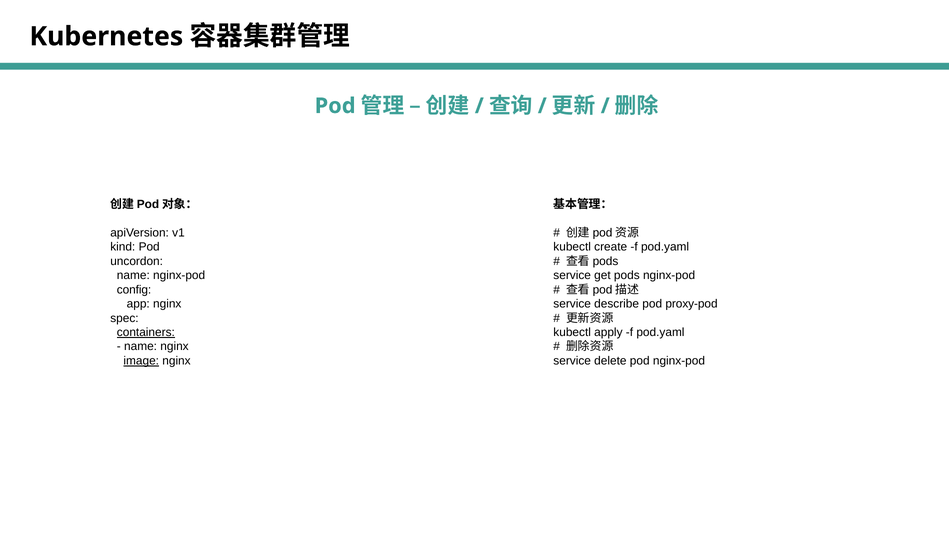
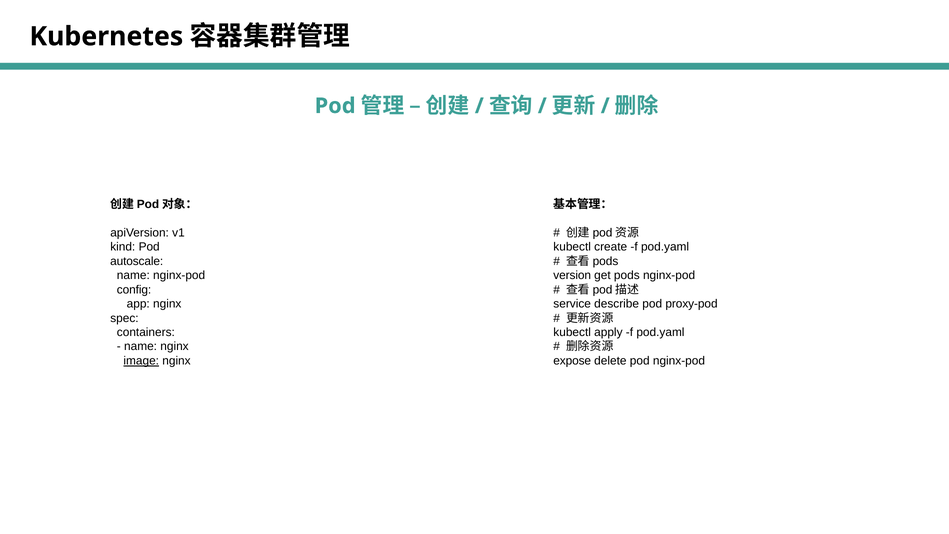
uncordon: uncordon -> autoscale
service at (572, 275): service -> version
containers underline: present -> none
service at (572, 361): service -> expose
